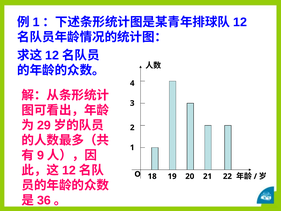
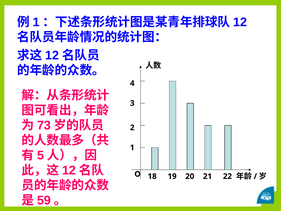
29: 29 -> 73
9: 9 -> 5
36: 36 -> 59
